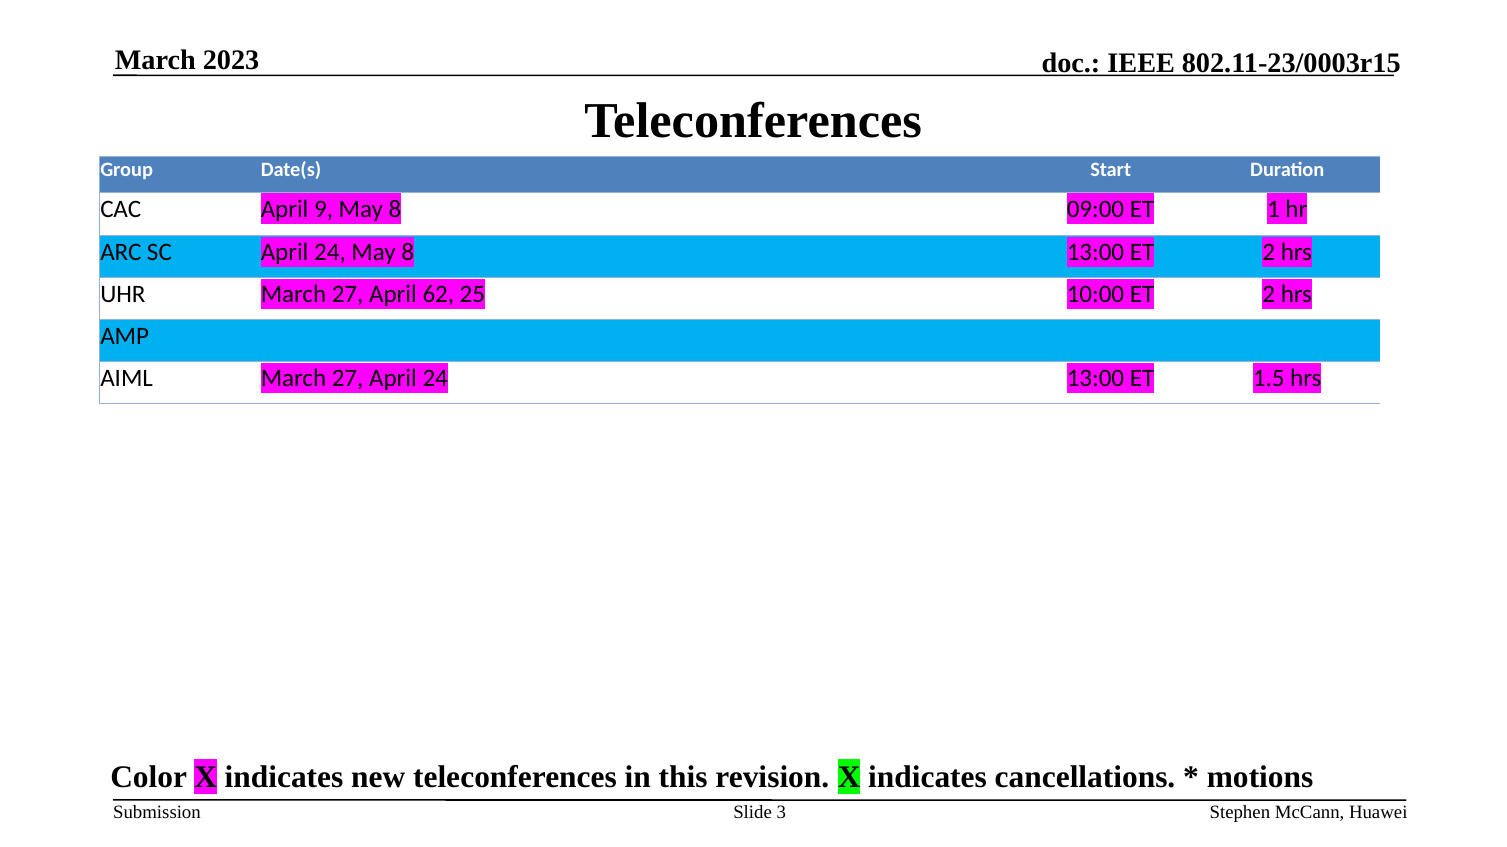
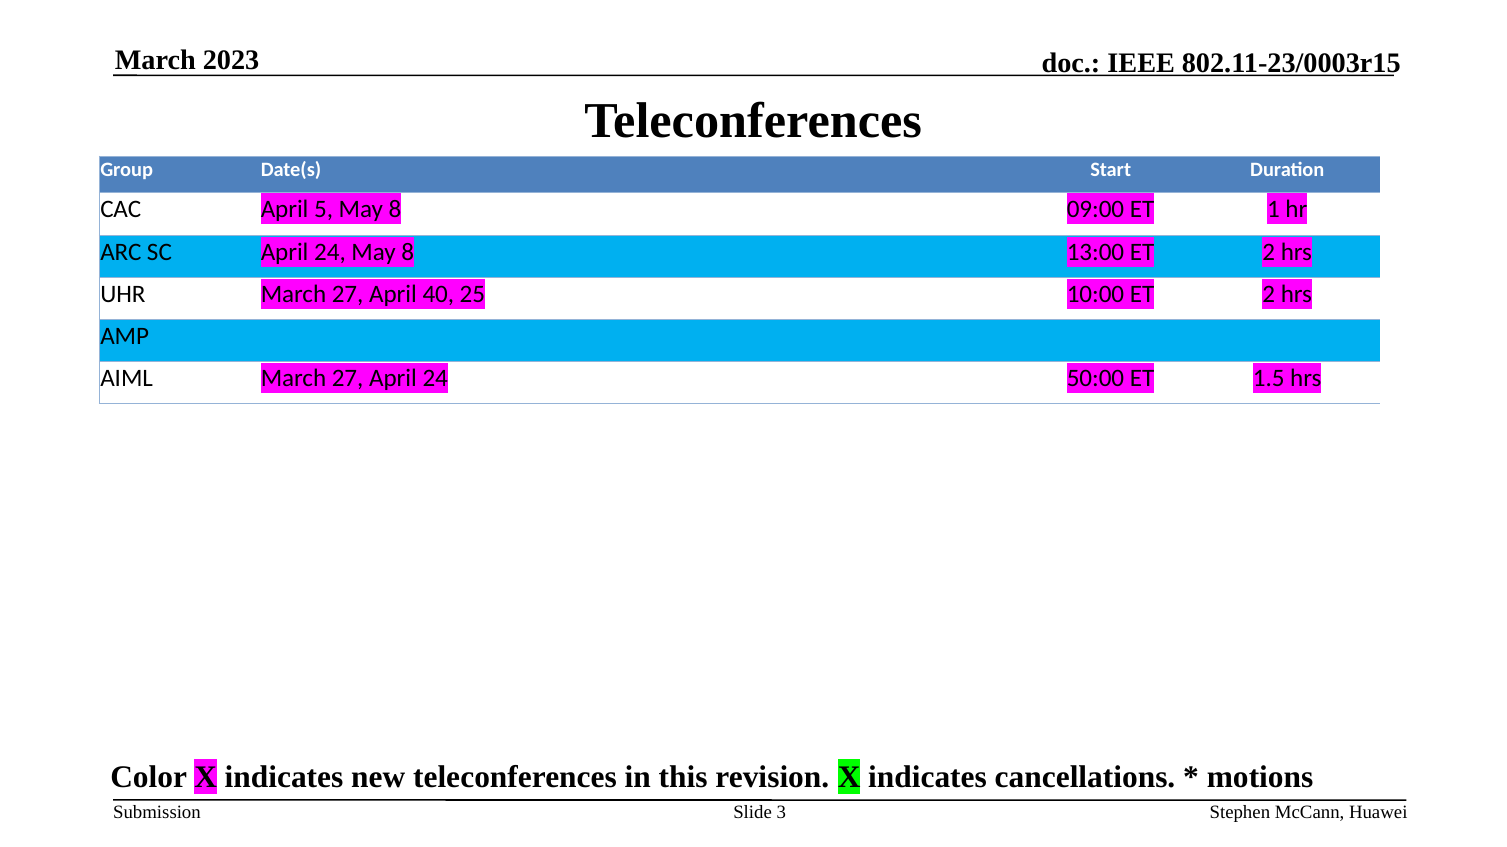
9: 9 -> 5
62: 62 -> 40
24 13:00: 13:00 -> 50:00
